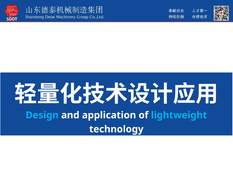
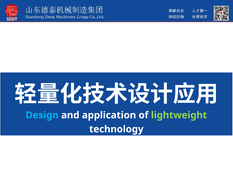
lightweight colour: light blue -> light green
